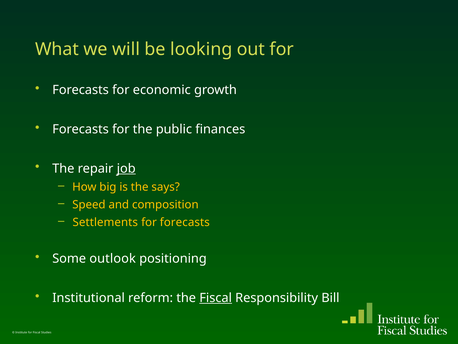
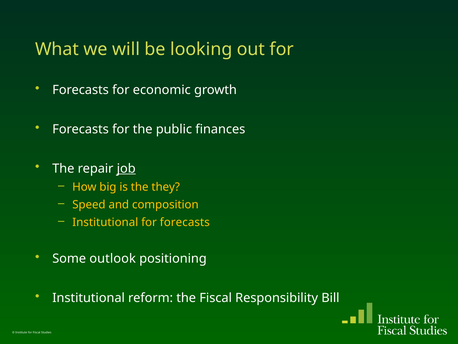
says: says -> they
Settlements at (105, 222): Settlements -> Institutional
Fiscal at (216, 298) underline: present -> none
